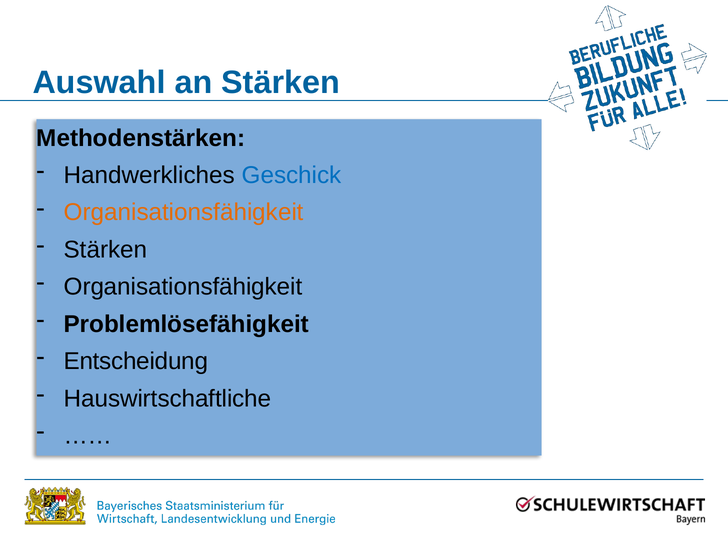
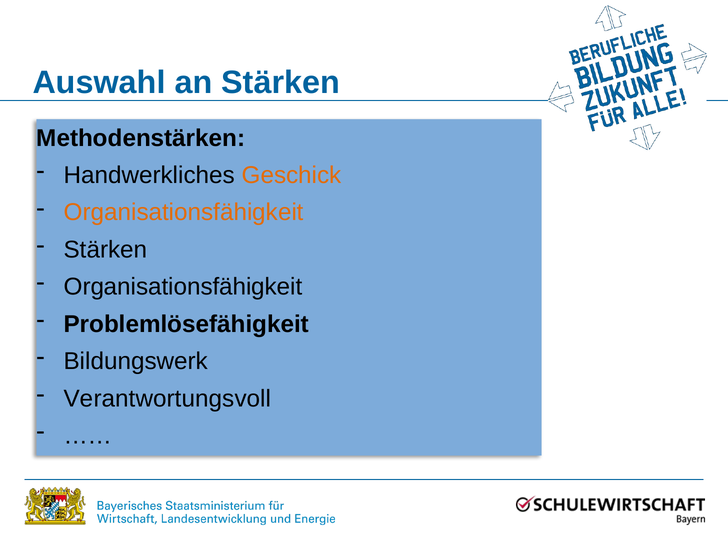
Geschick colour: blue -> orange
Entscheidung: Entscheidung -> Bildungswerk
Hauswirtschaftliche: Hauswirtschaftliche -> Verantwortungsvoll
